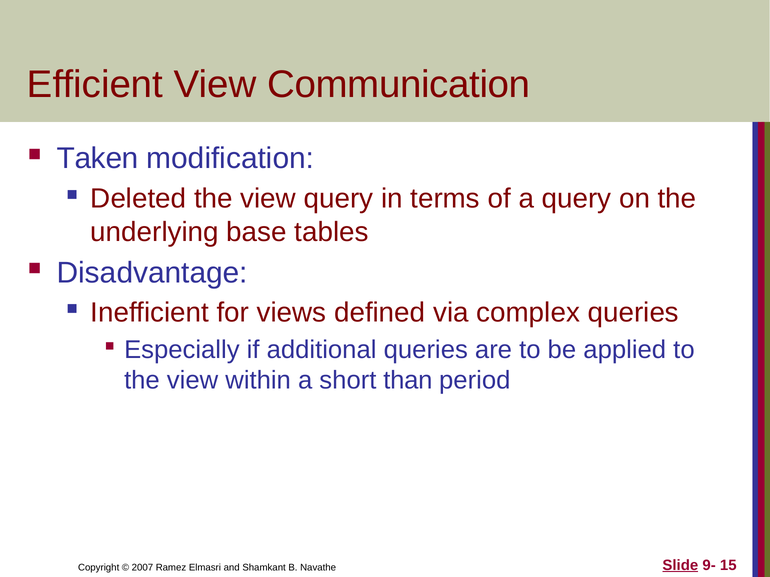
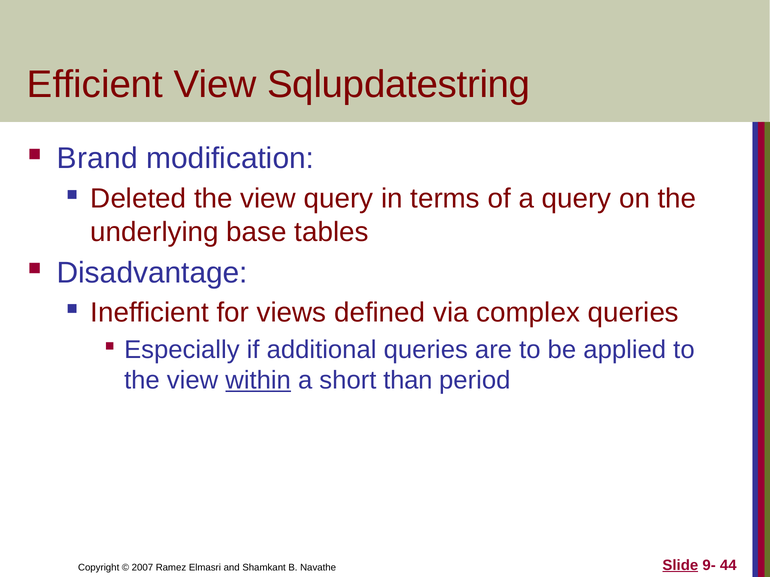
Communication: Communication -> Sqlupdatestring
Taken: Taken -> Brand
within underline: none -> present
15: 15 -> 44
